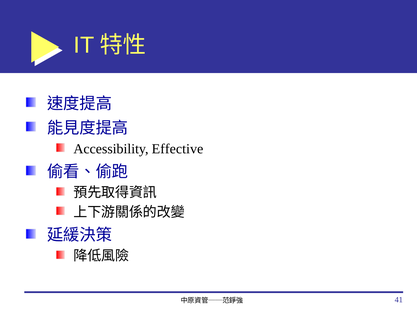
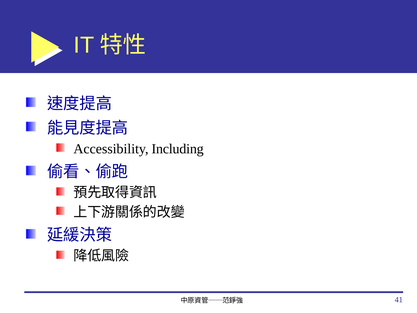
Effective: Effective -> Including
